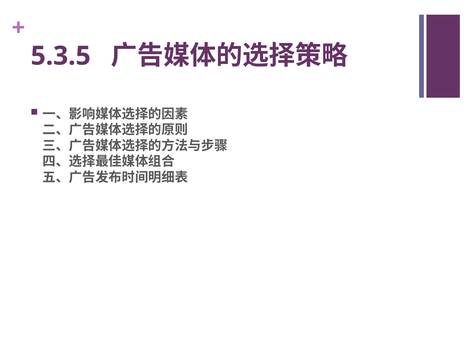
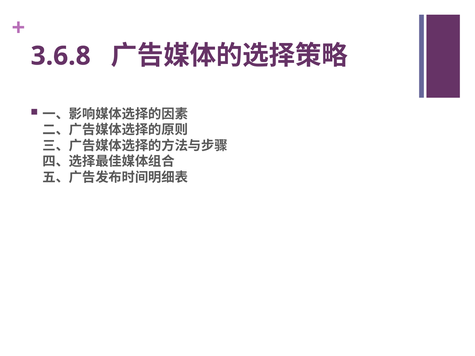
5.3.5: 5.3.5 -> 3.6.8
